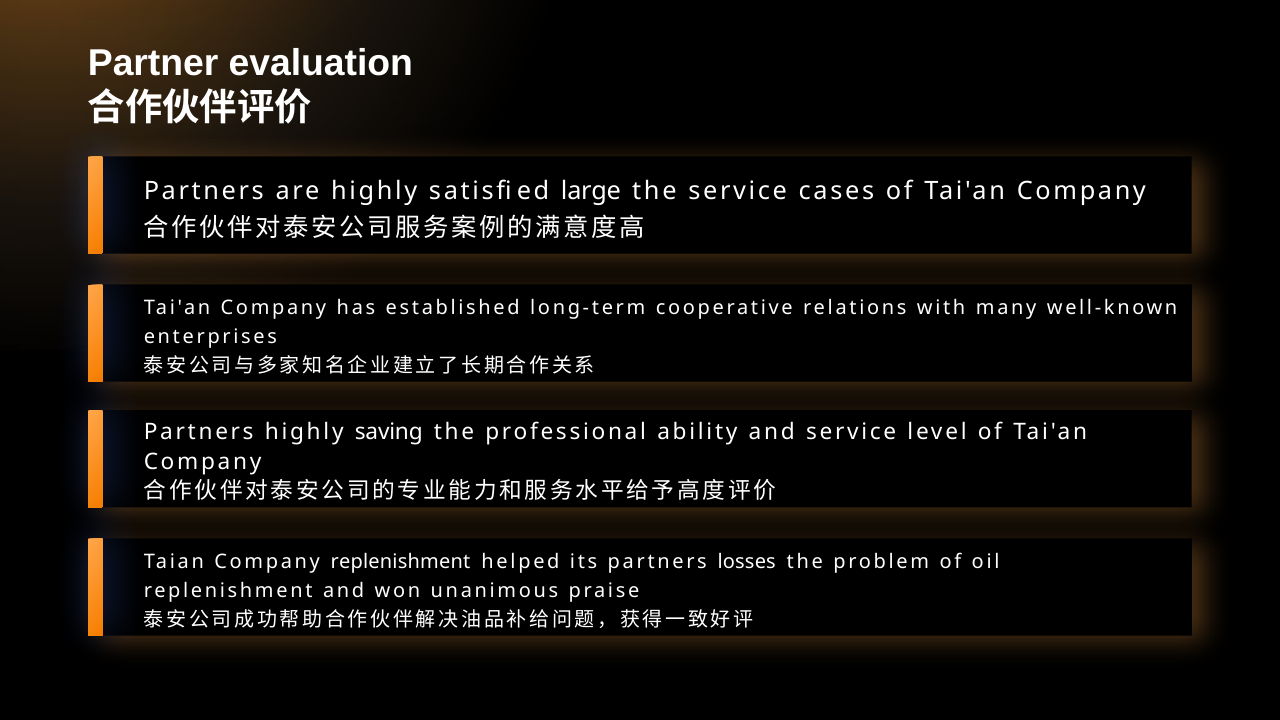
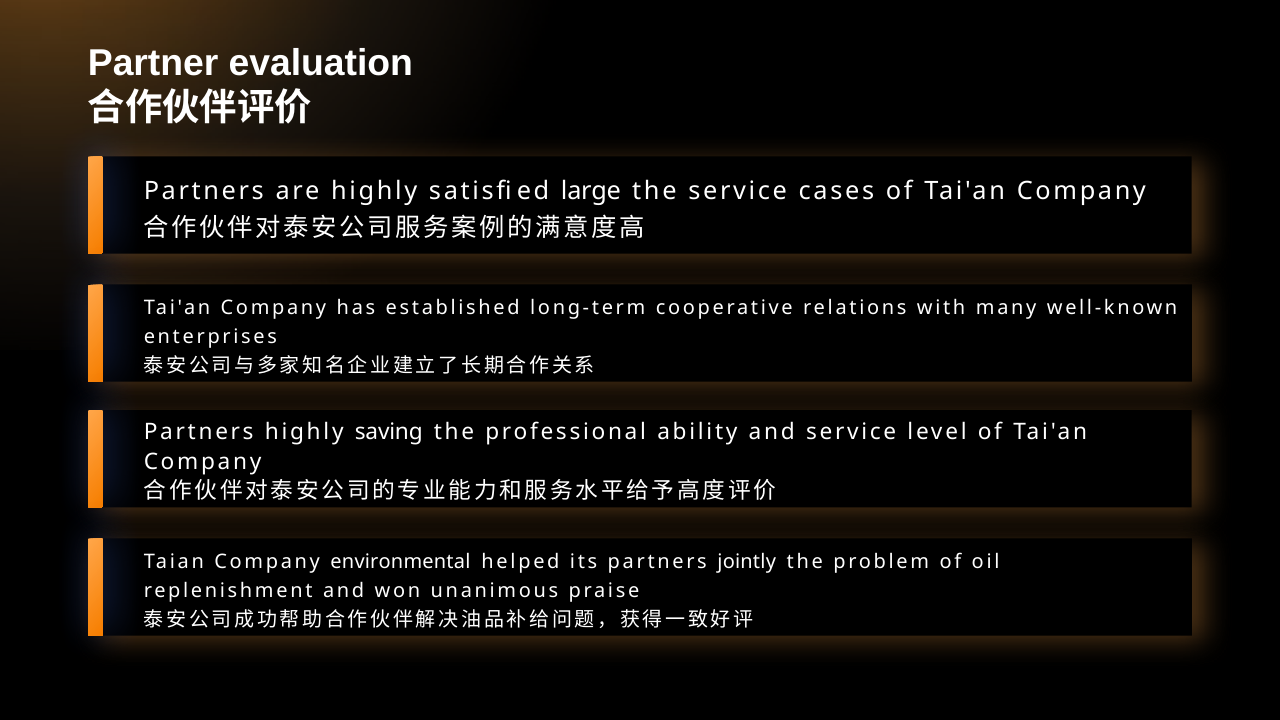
Company replenishment: replenishment -> environmental
losses: losses -> jointly
